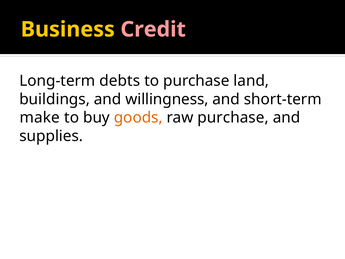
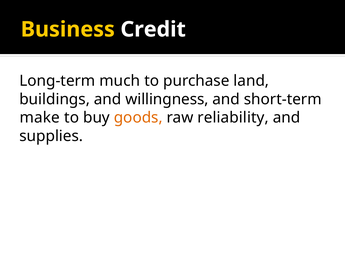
Credit colour: pink -> white
debts: debts -> much
raw purchase: purchase -> reliability
